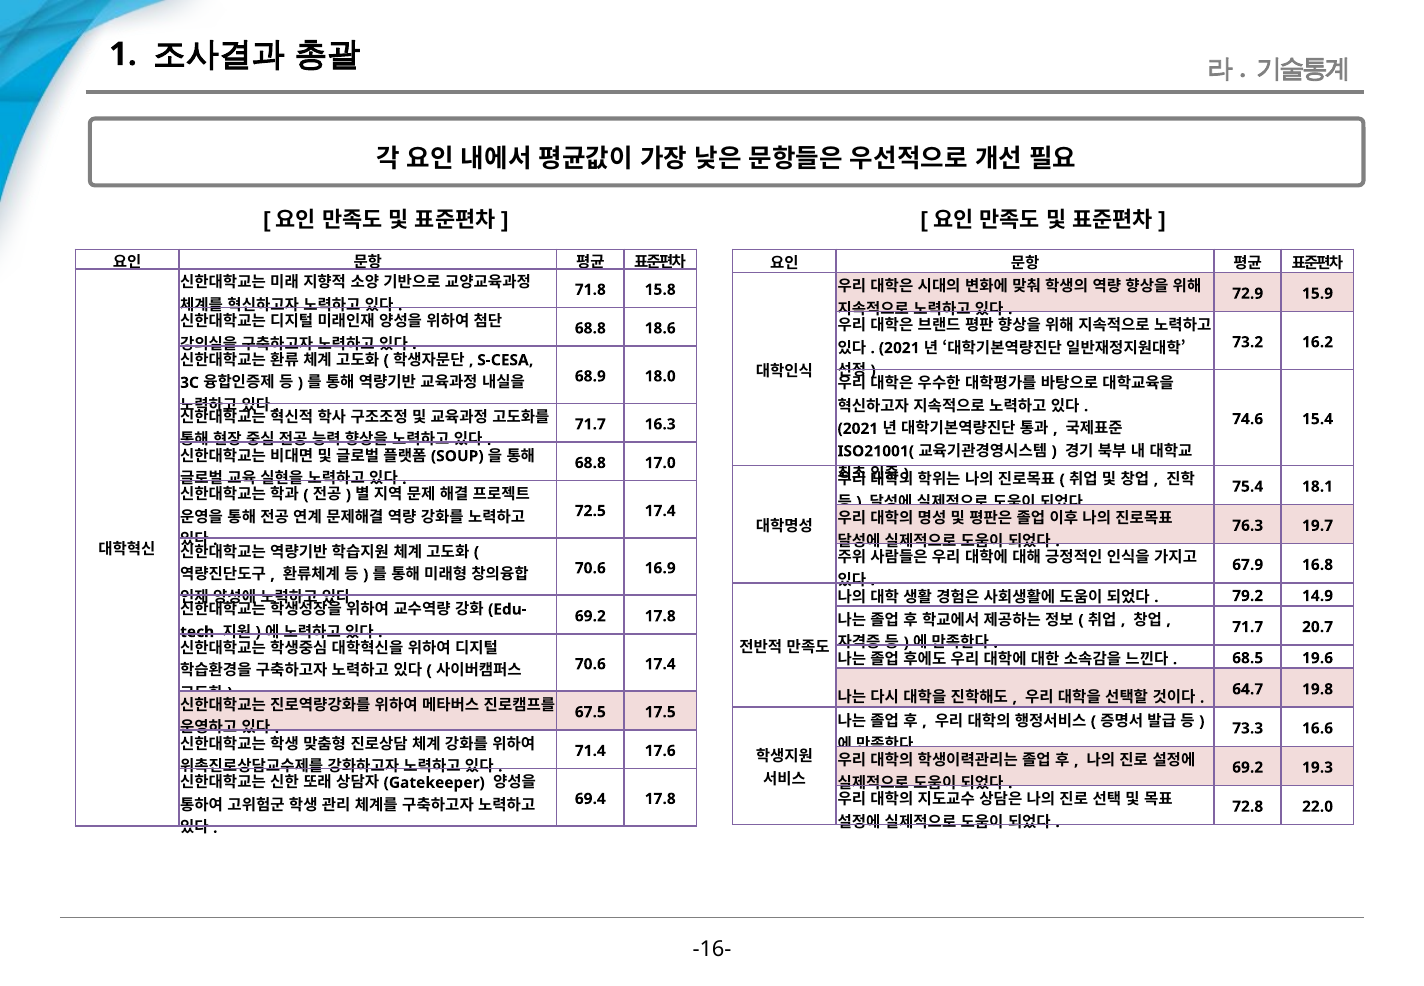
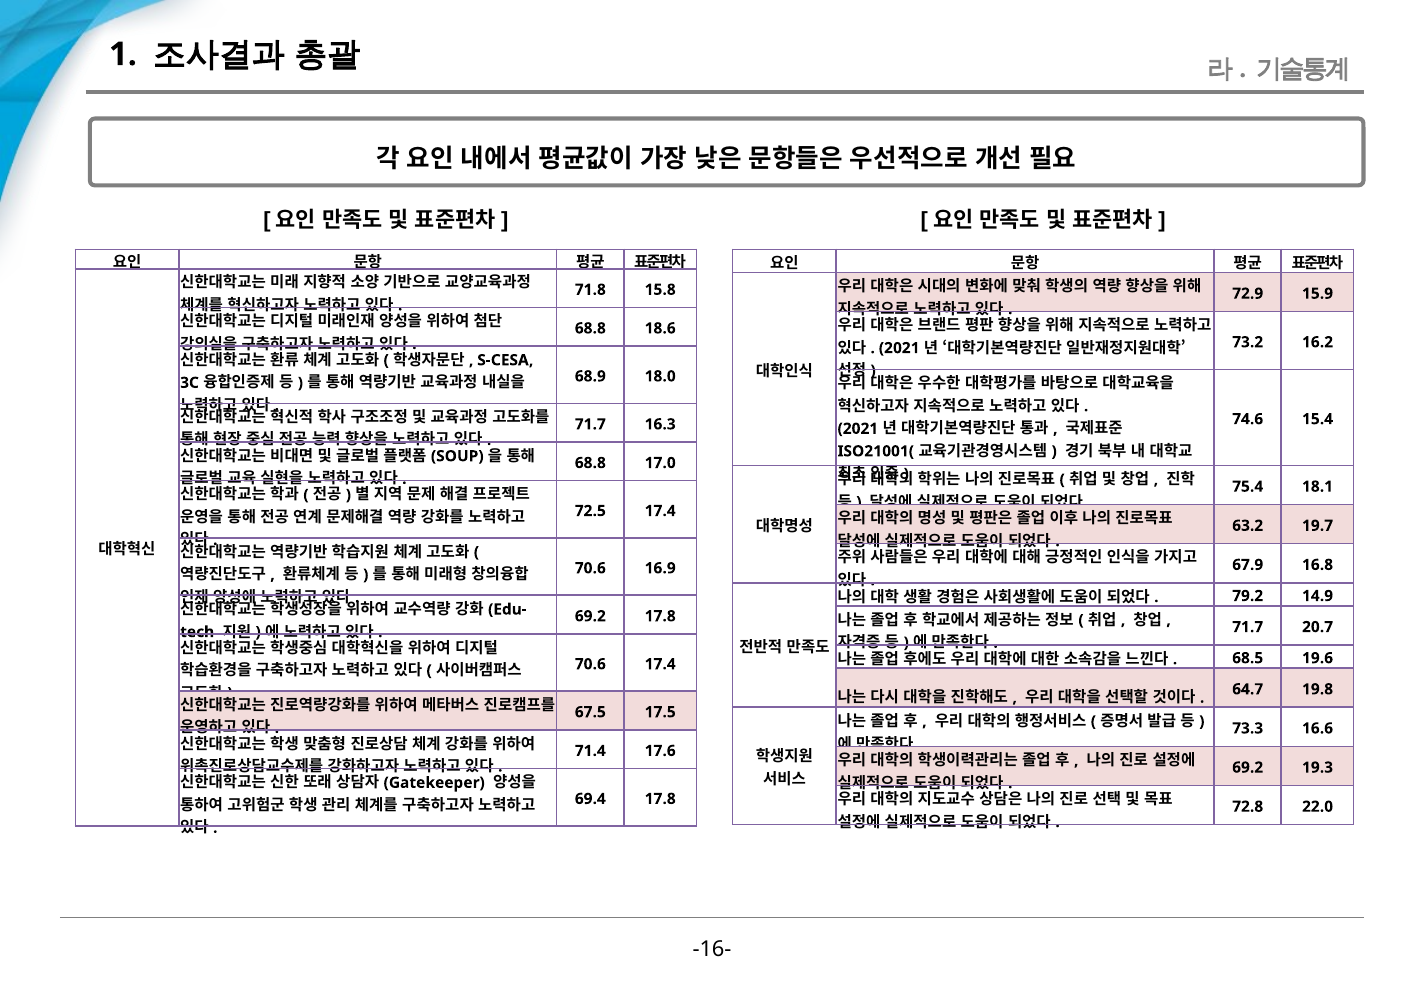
76.3: 76.3 -> 63.2
